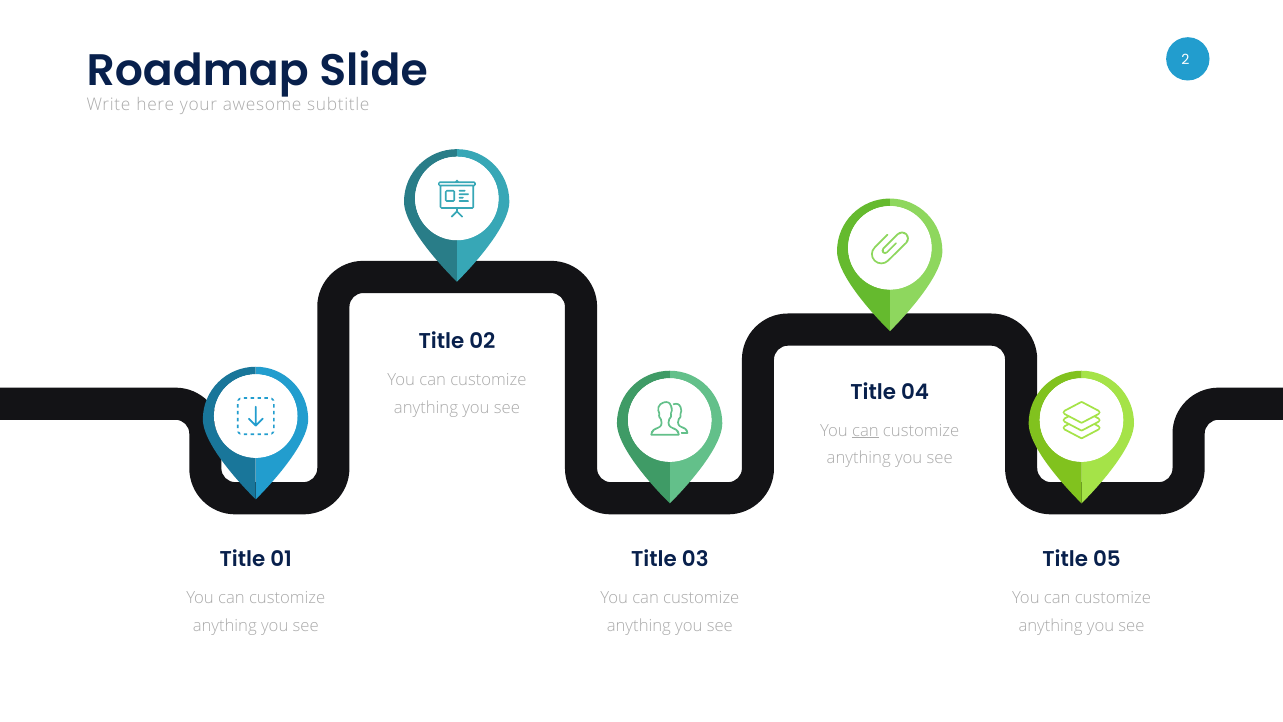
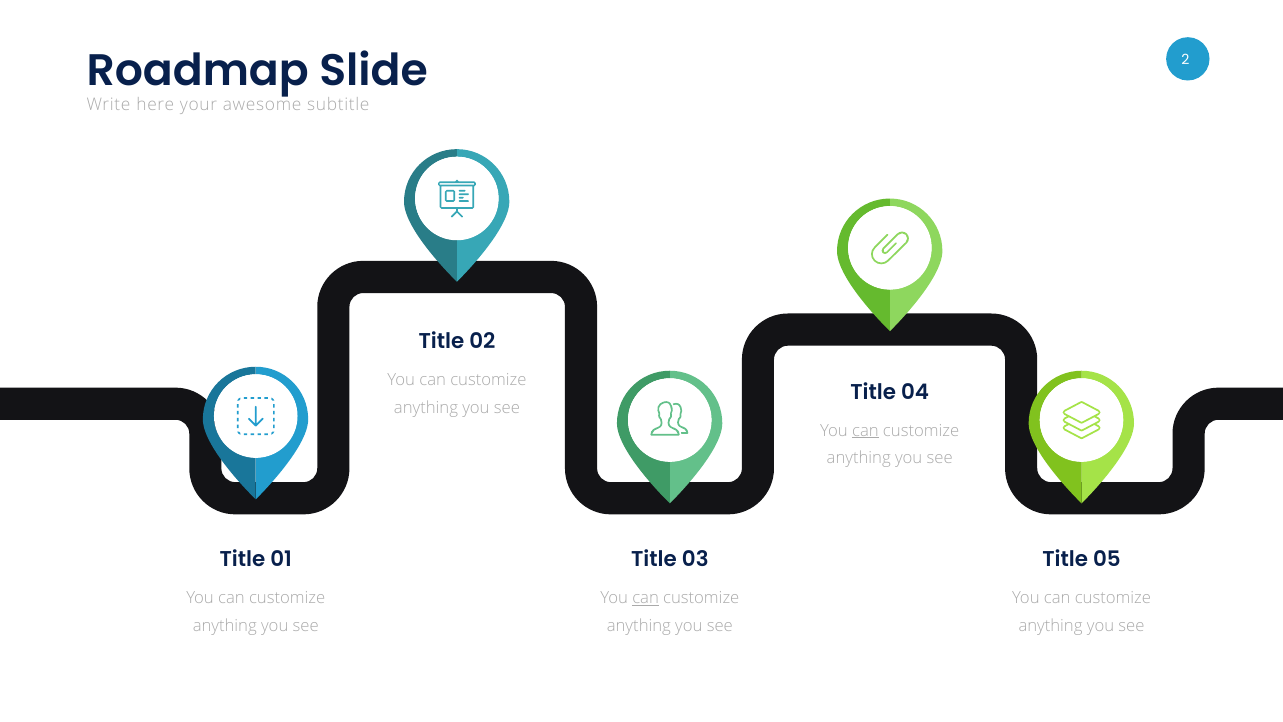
can at (646, 598) underline: none -> present
